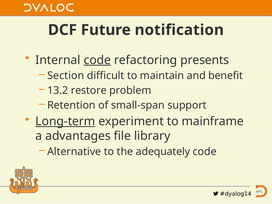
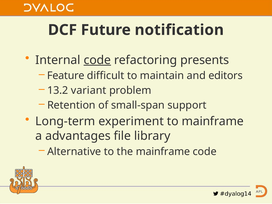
Section: Section -> Feature
benefit: benefit -> editors
restore: restore -> variant
Long-term underline: present -> none
the adequately: adequately -> mainframe
